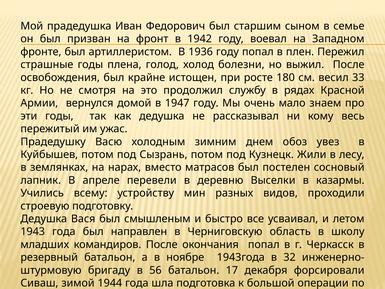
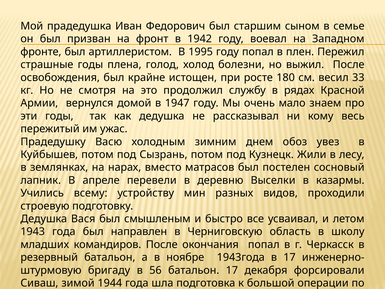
1936: 1936 -> 1995
в 32: 32 -> 17
